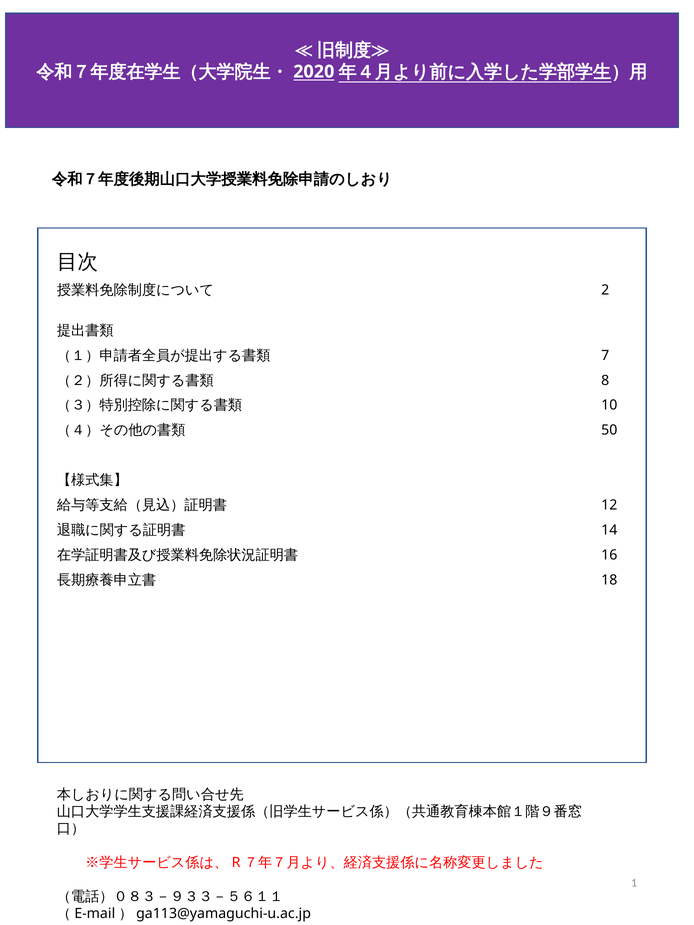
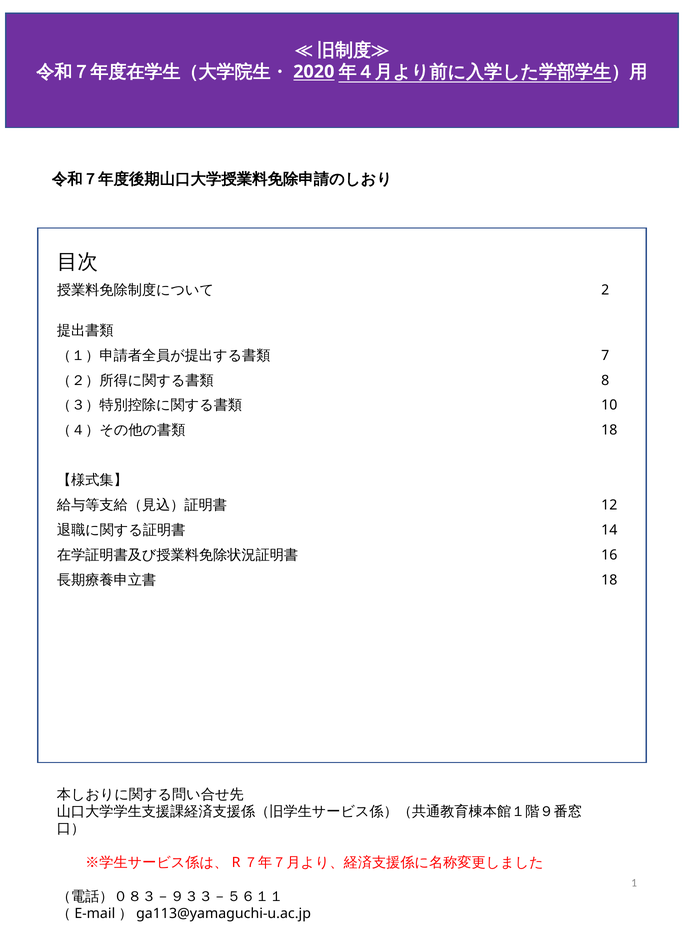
50 at (609, 430): 50 -> 18
